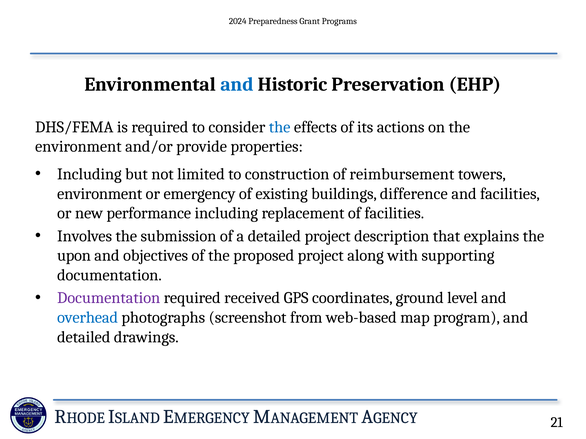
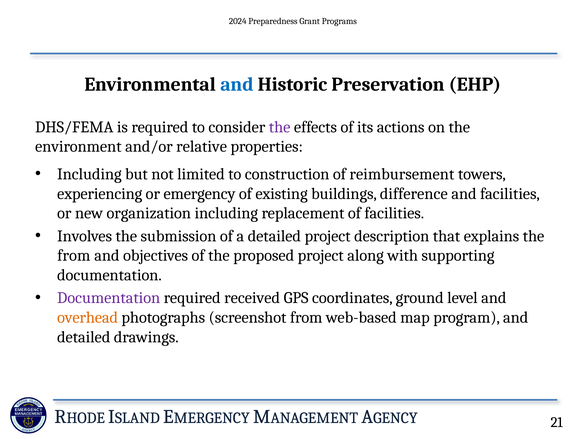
the at (280, 127) colour: blue -> purple
provide: provide -> relative
environment at (100, 194): environment -> experiencing
performance: performance -> organization
upon at (74, 256): upon -> from
overhead colour: blue -> orange
